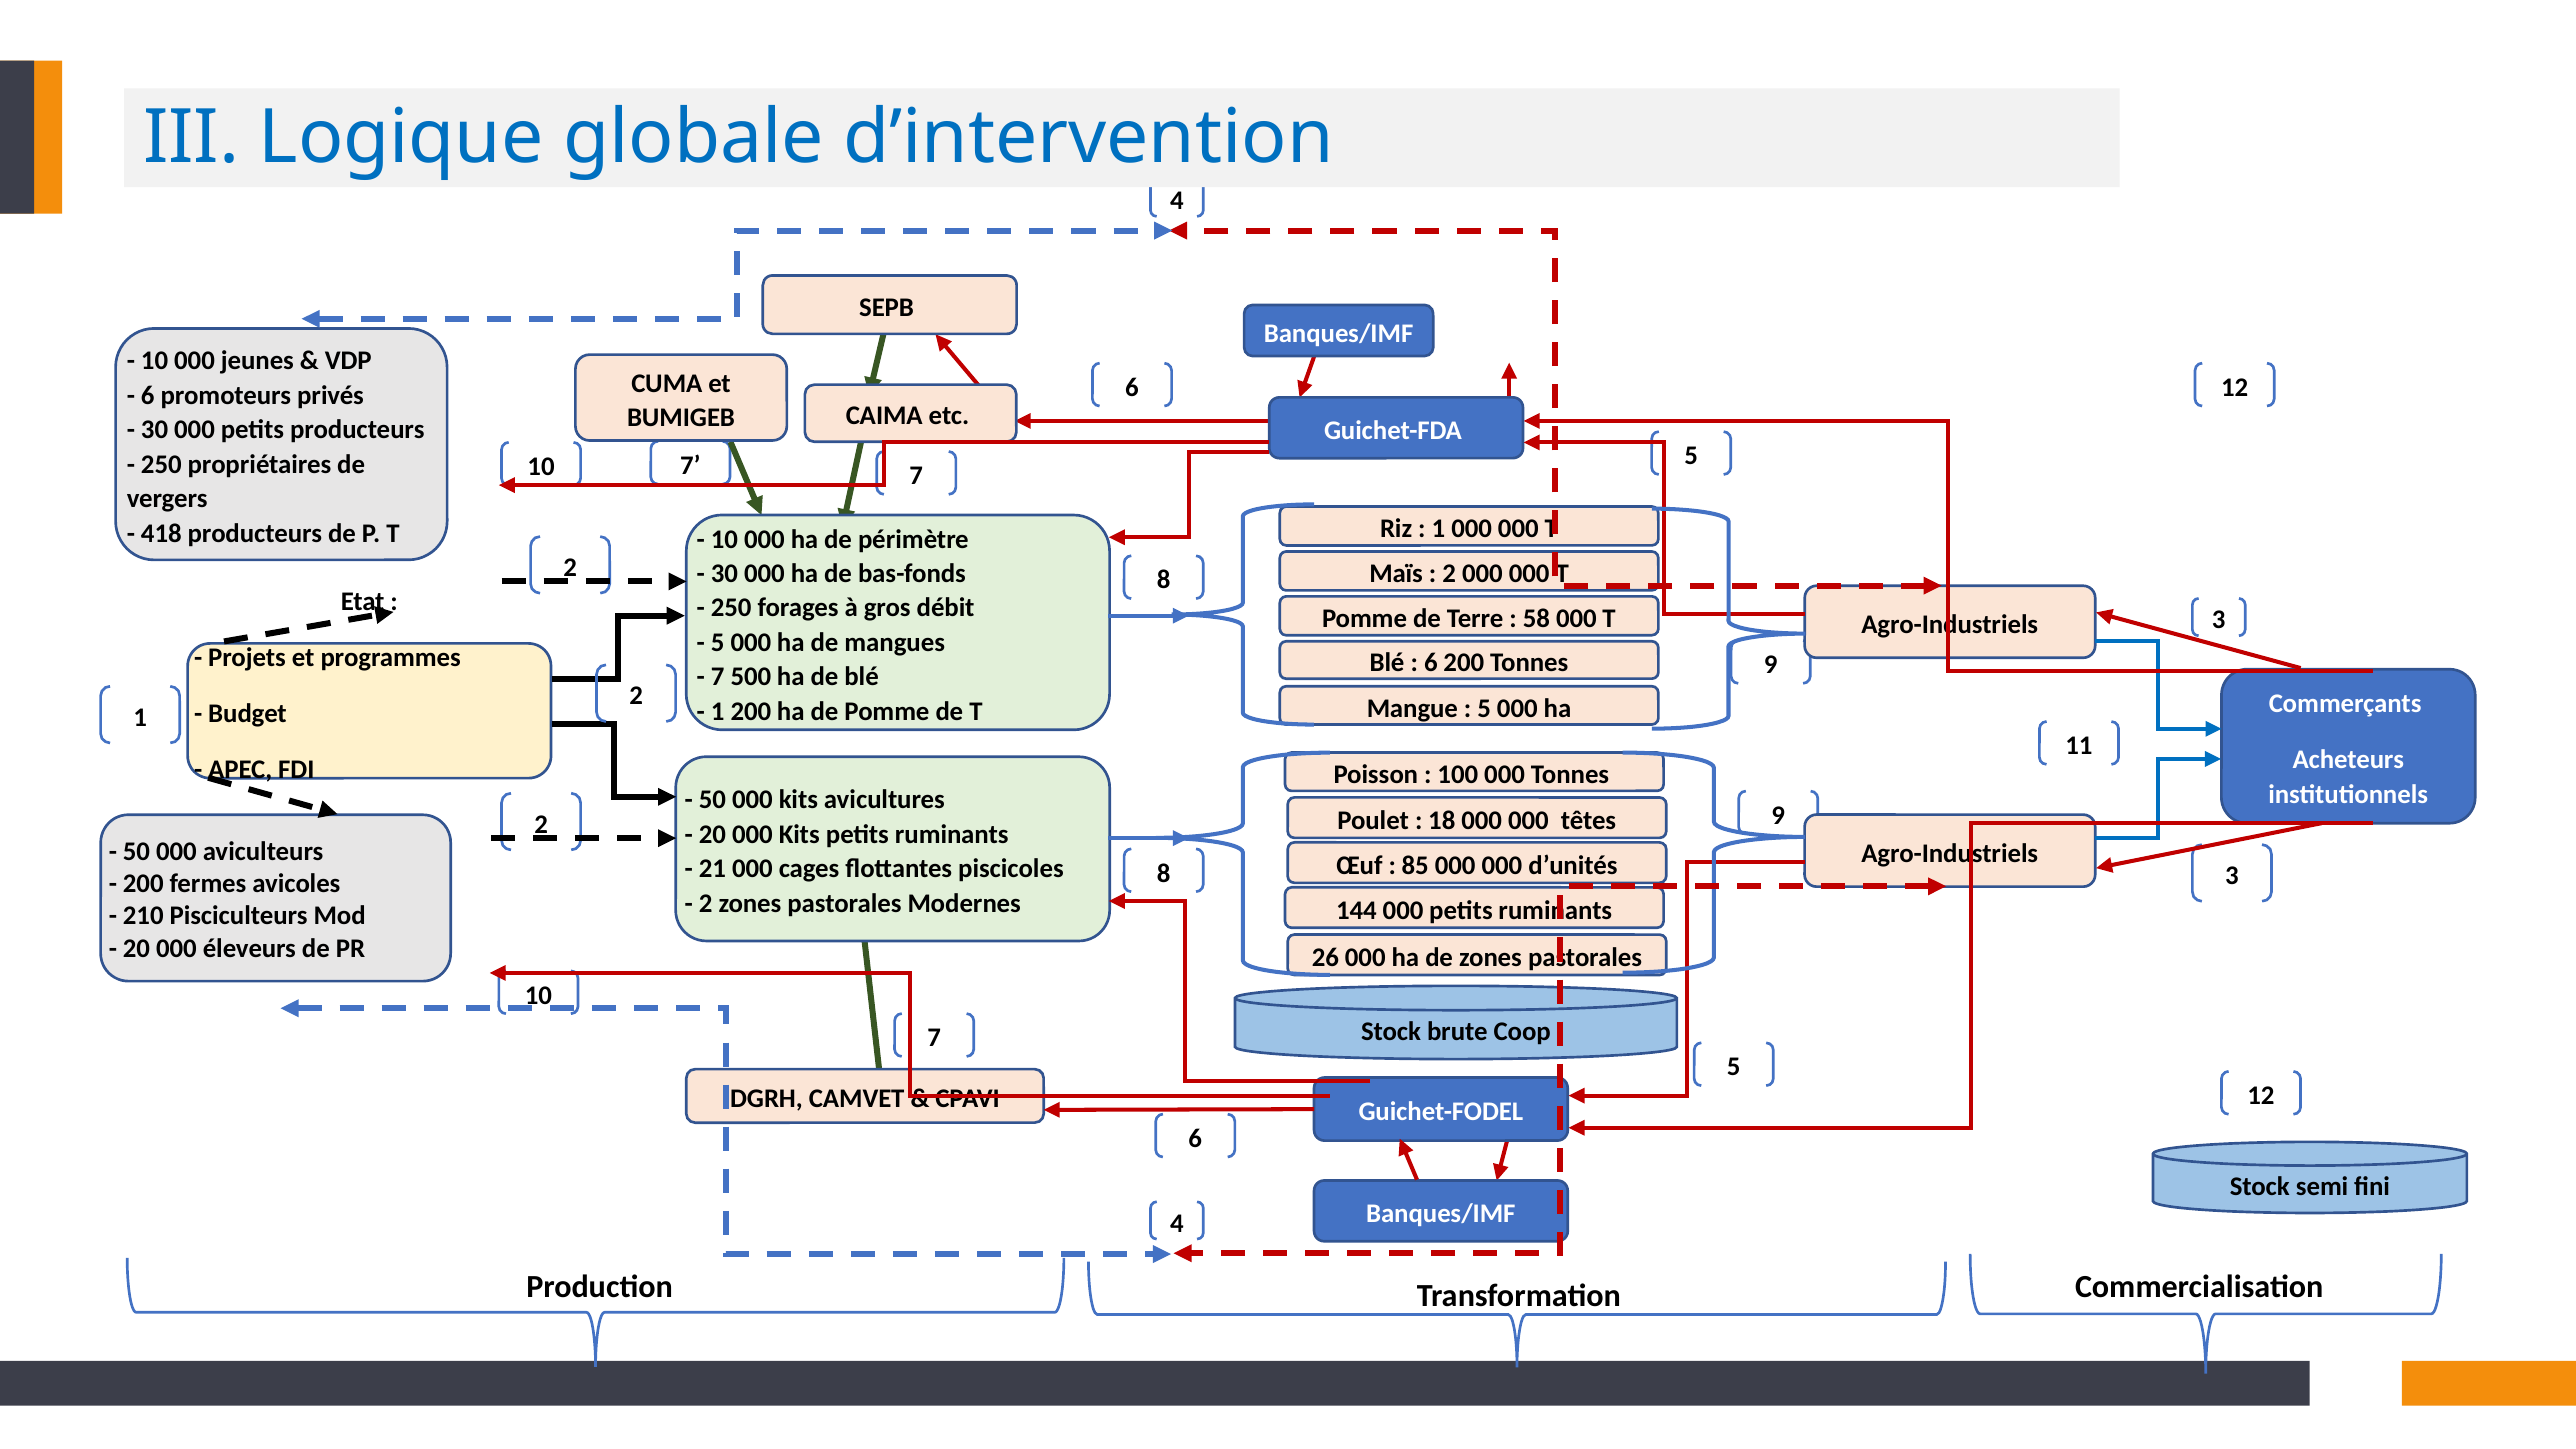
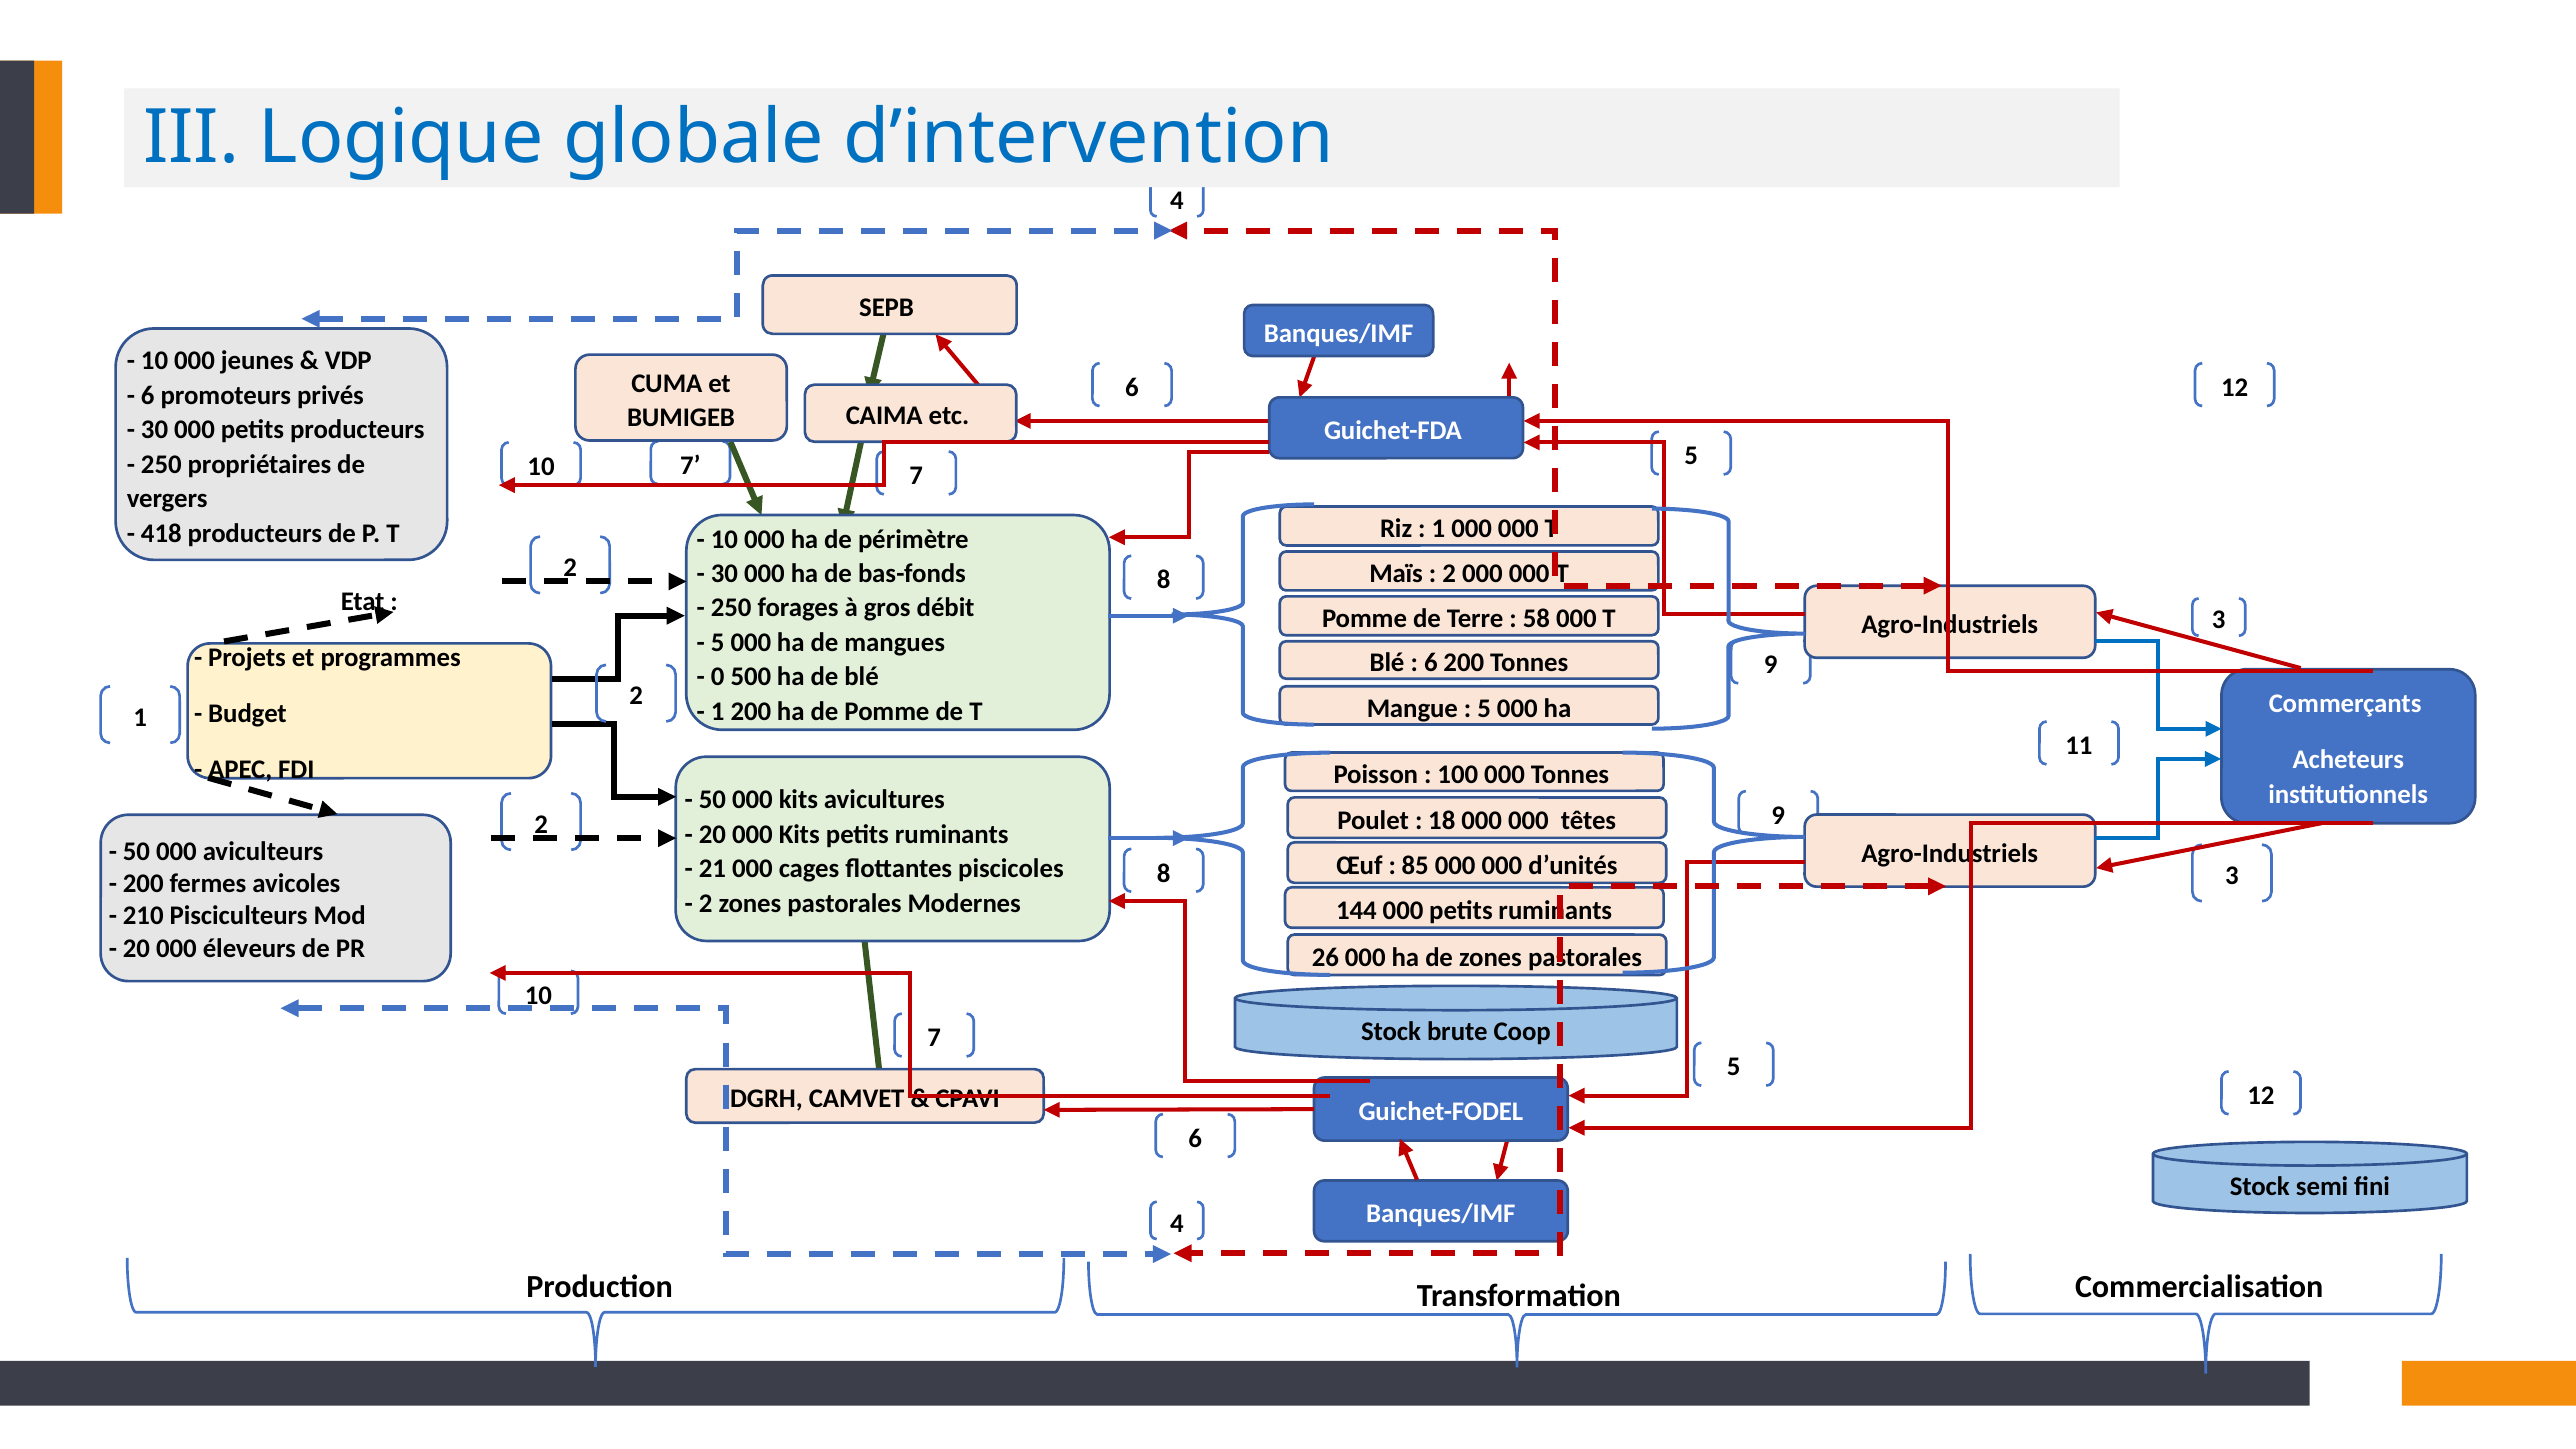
7 at (718, 677): 7 -> 0
